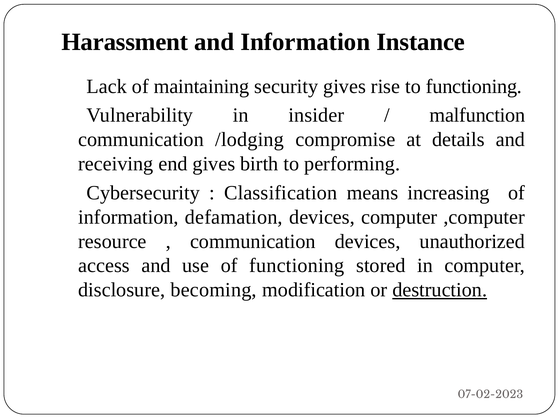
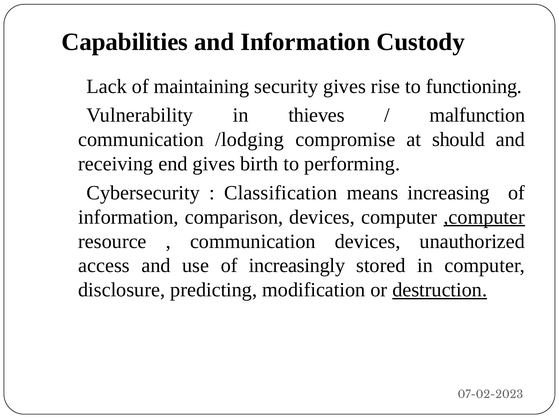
Harassment: Harassment -> Capabilities
Instance: Instance -> Custody
insider: insider -> thieves
details: details -> should
defamation: defamation -> comparison
,computer underline: none -> present
of functioning: functioning -> increasingly
becoming: becoming -> predicting
